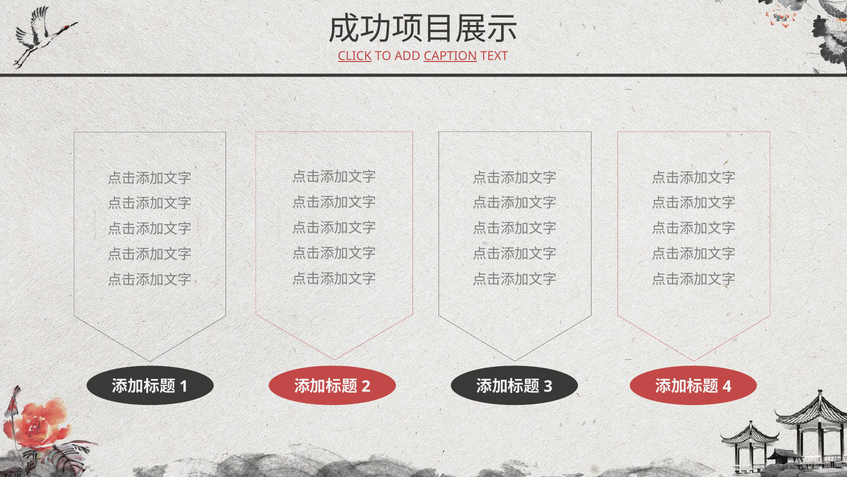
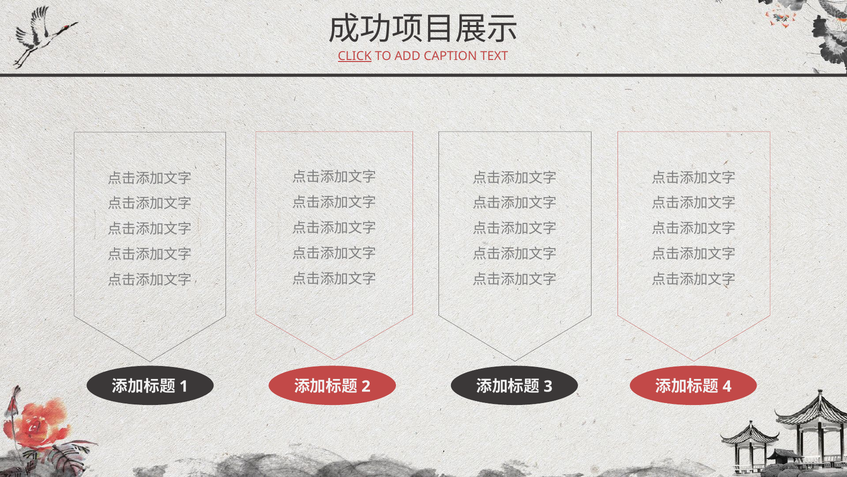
CAPTION underline: present -> none
